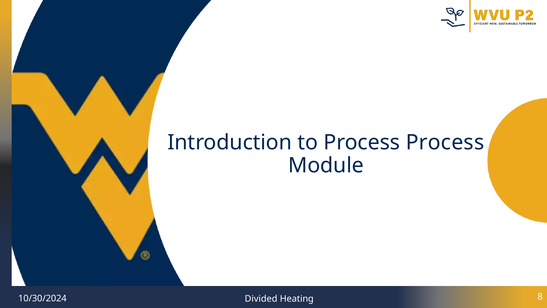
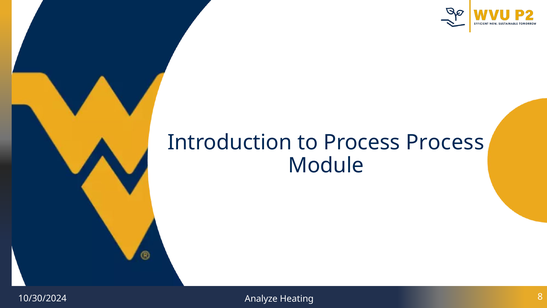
Divided: Divided -> Analyze
